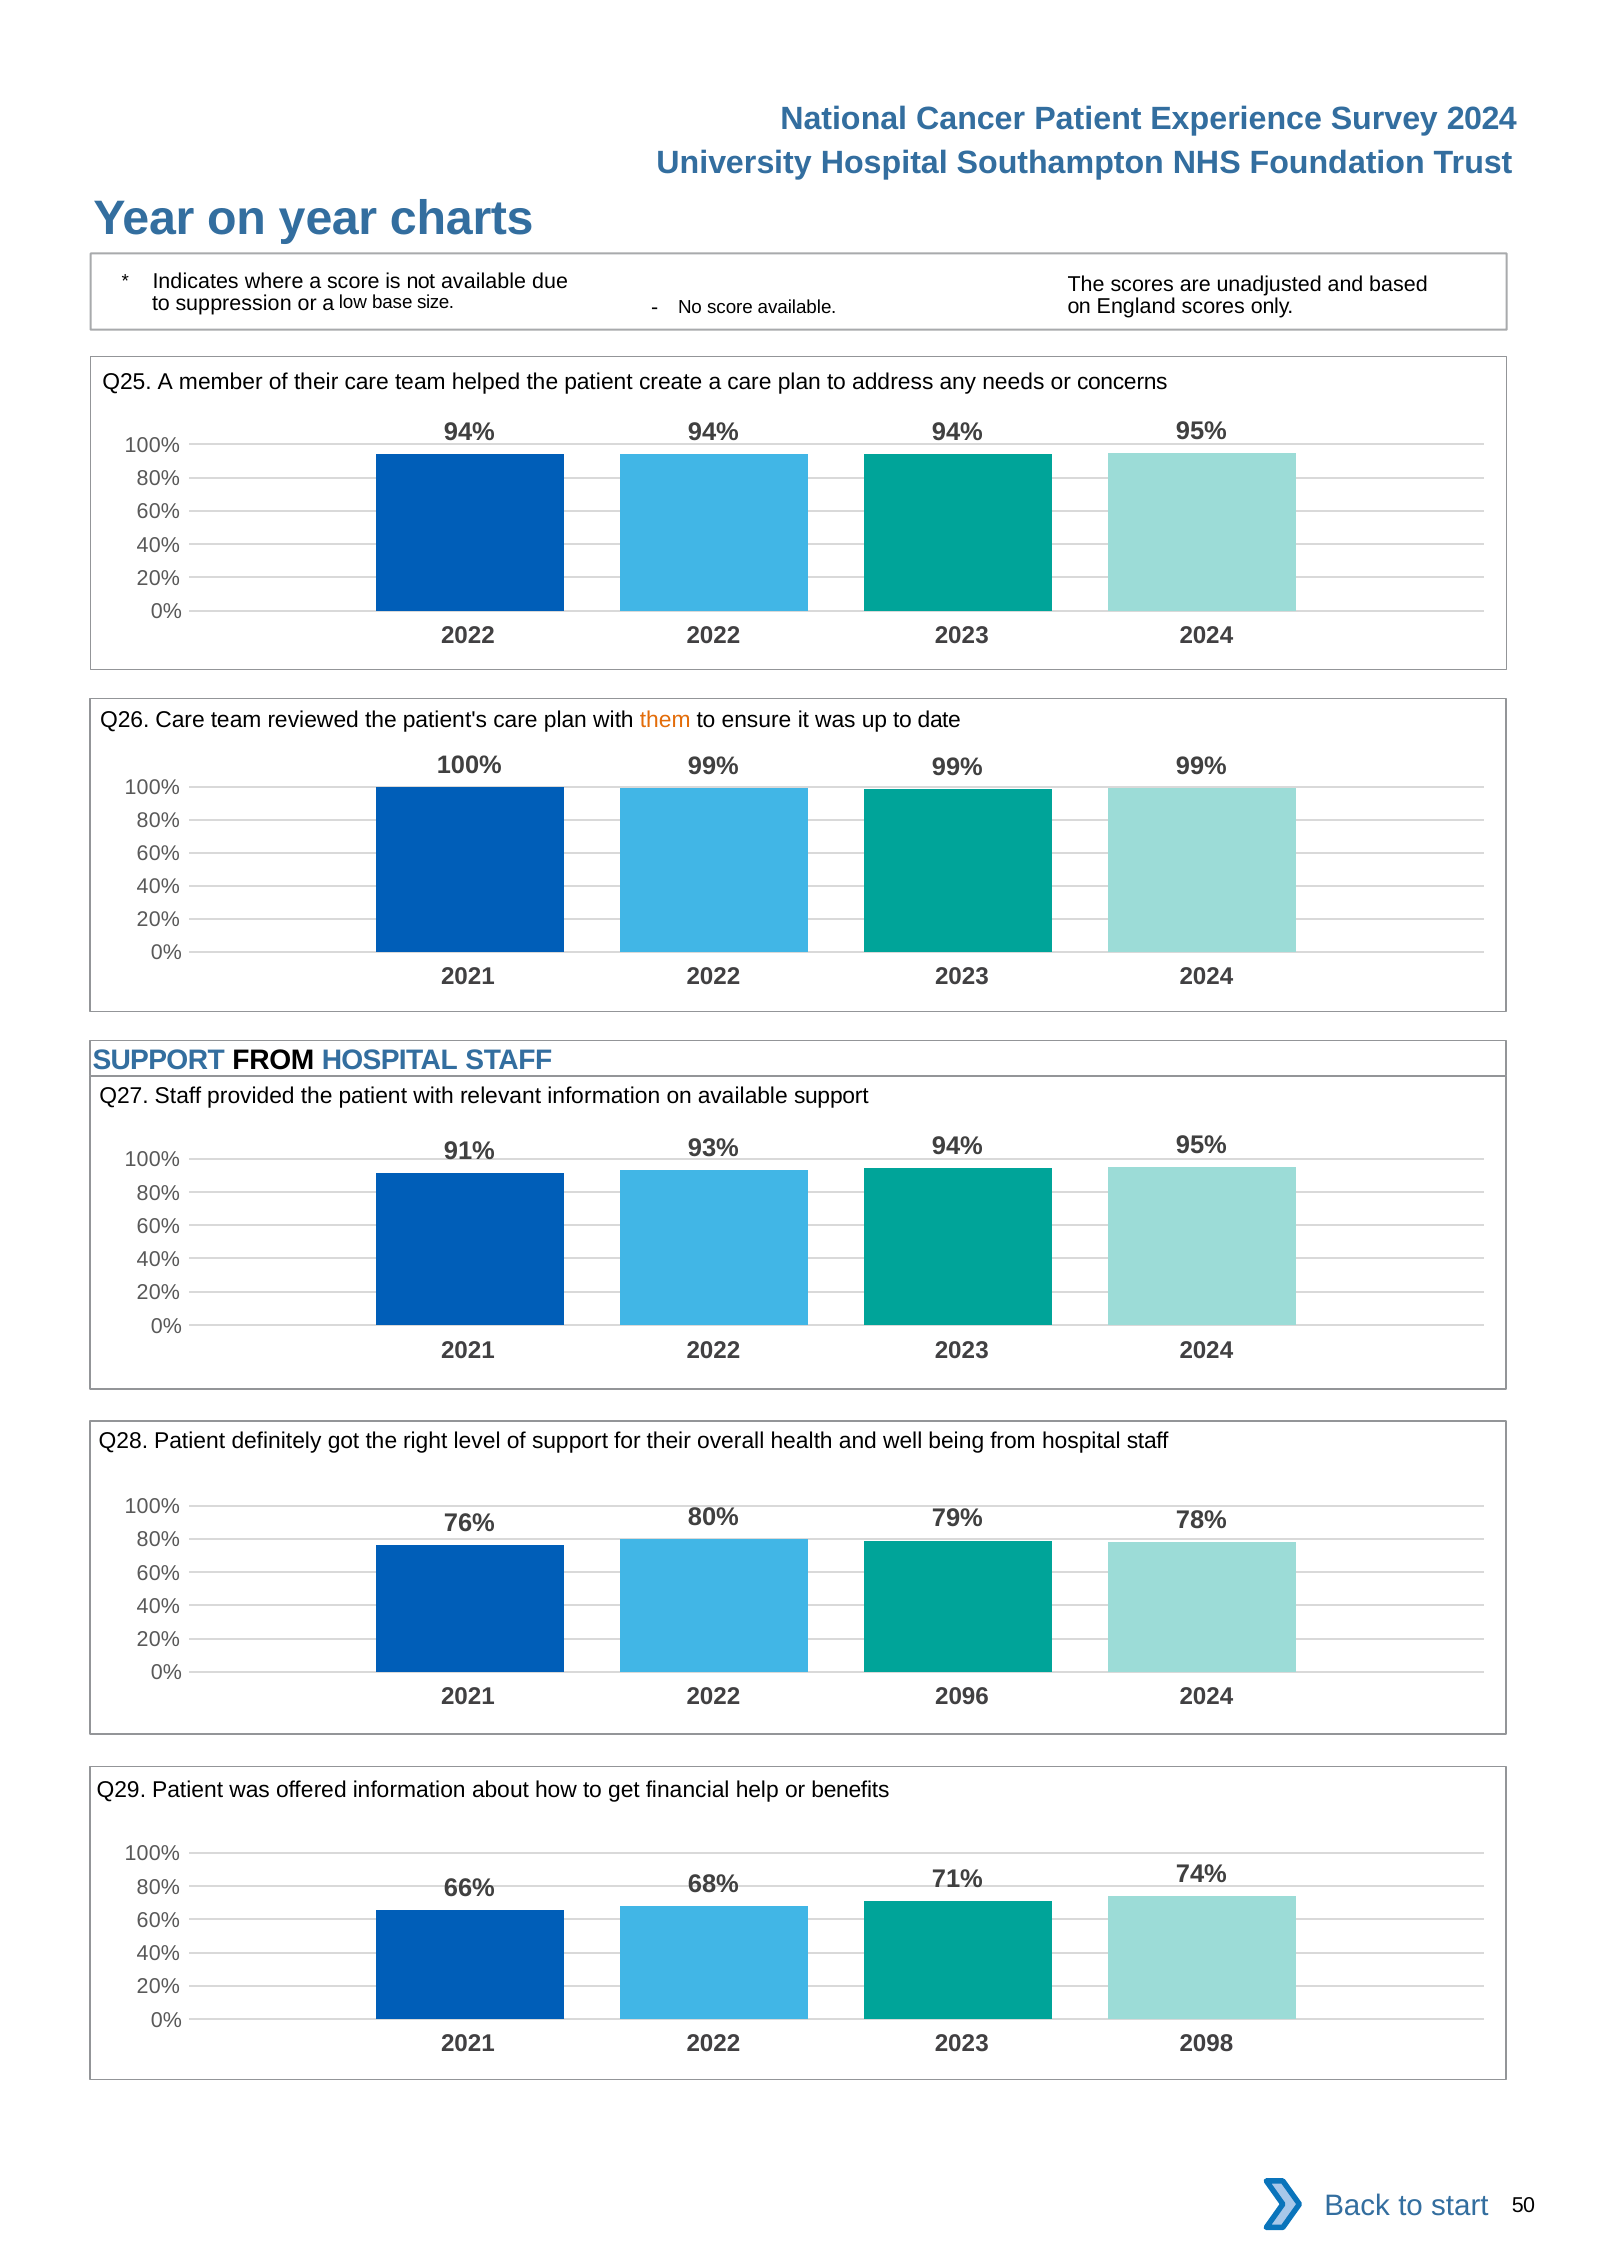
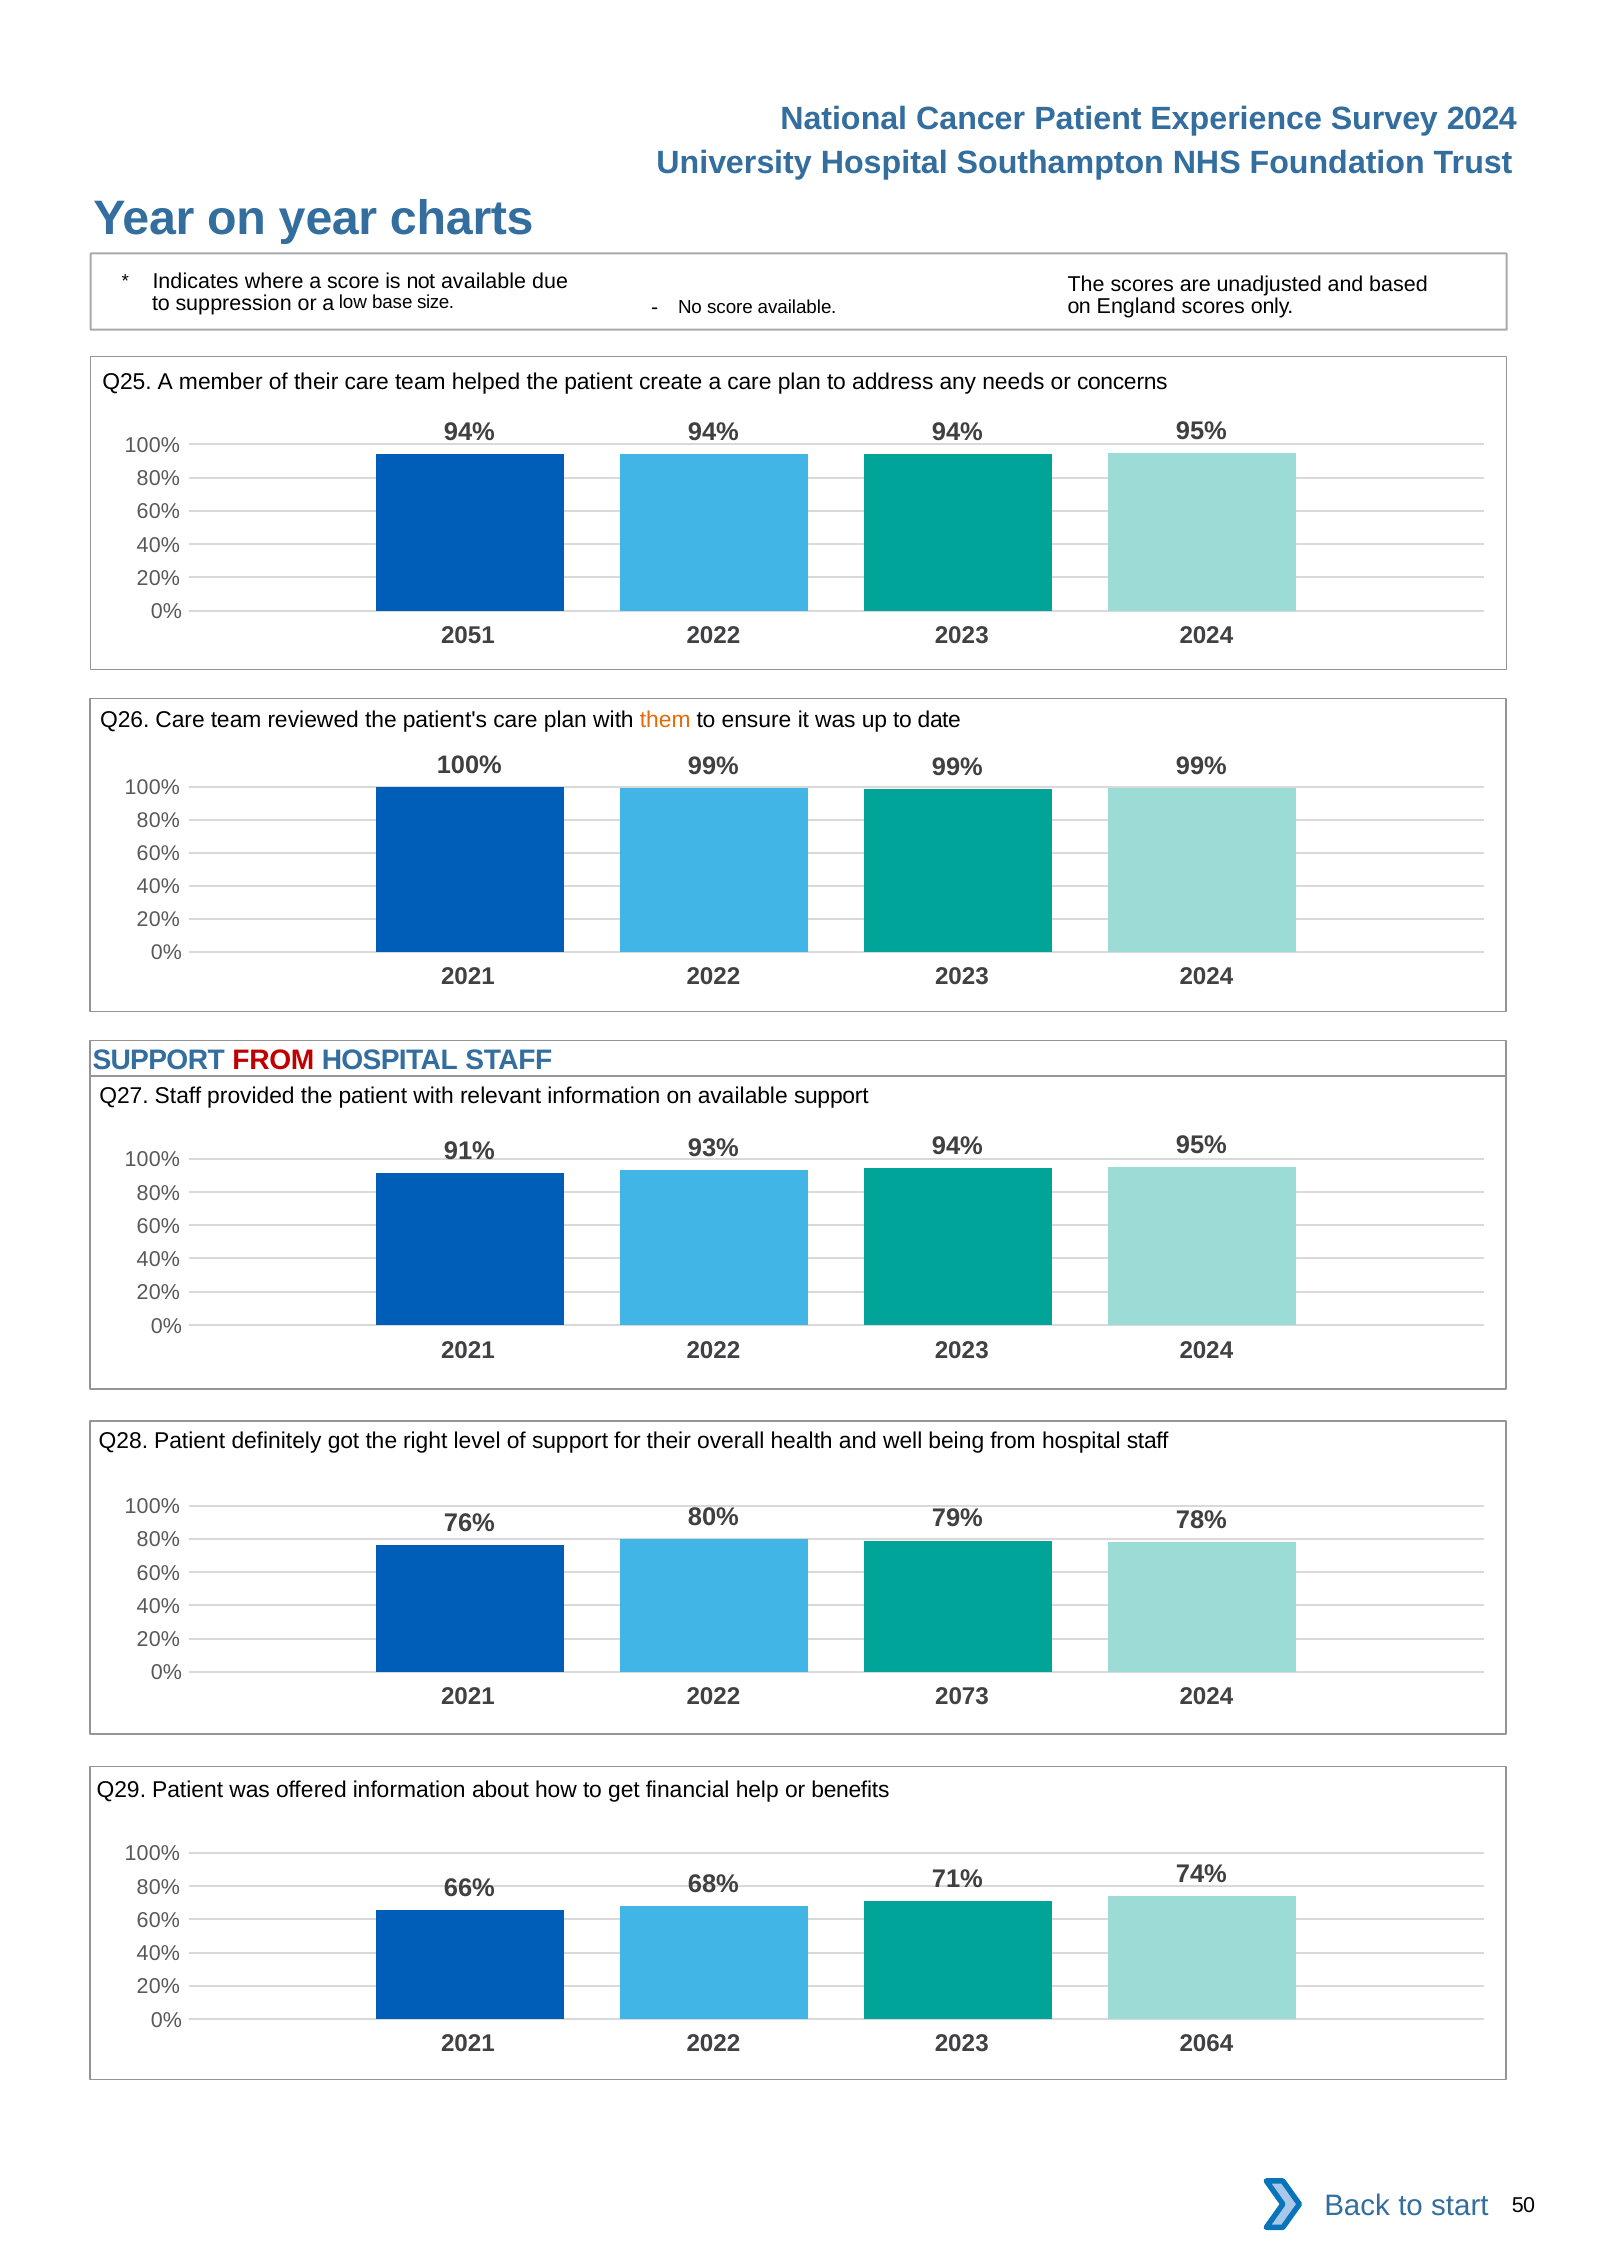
2022 at (468, 635): 2022 -> 2051
FROM at (273, 1060) colour: black -> red
2096: 2096 -> 2073
2098: 2098 -> 2064
